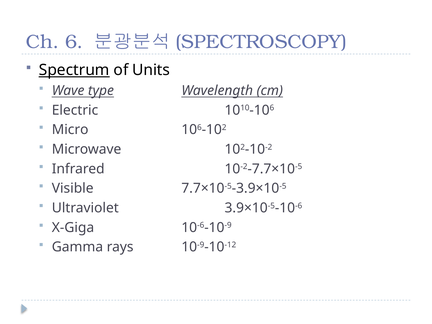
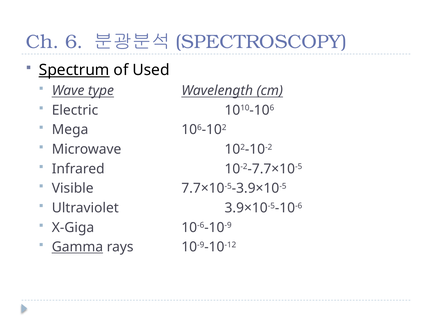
Units: Units -> Used
Micro: Micro -> Mega
Gamma underline: none -> present
